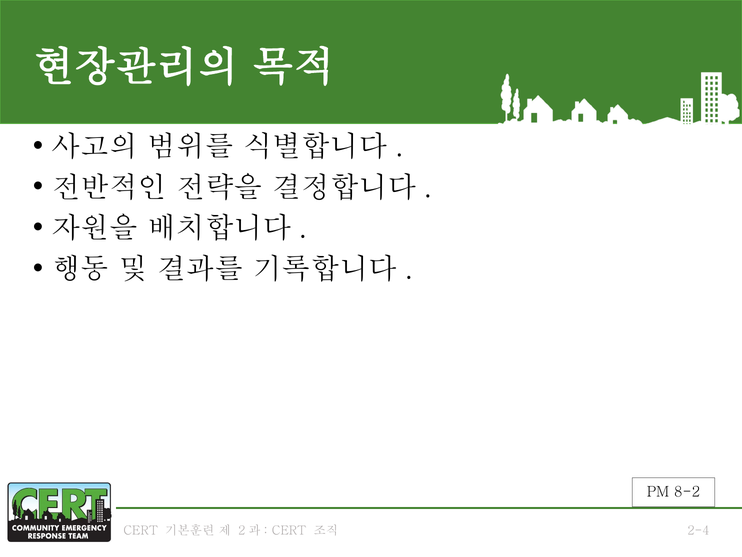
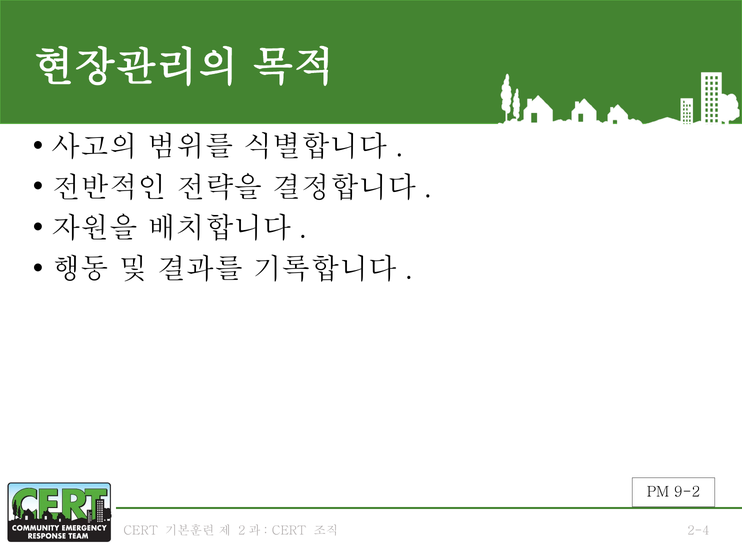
8-2: 8-2 -> 9-2
